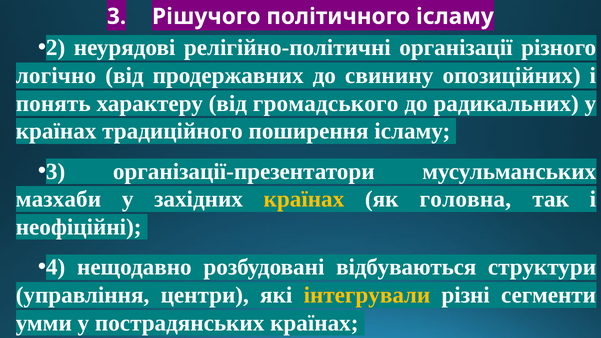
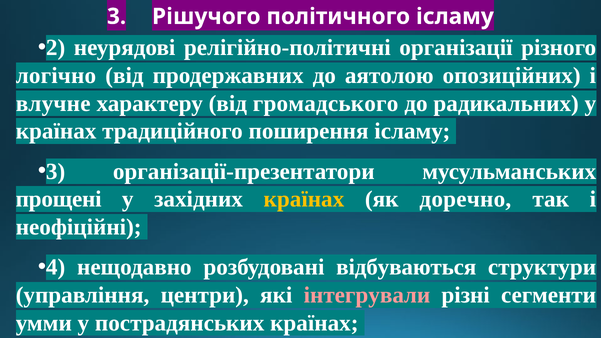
свинину: свинину -> аятолою
понять: понять -> влучне
мазхаби: мазхаби -> прощені
головна: головна -> доречно
інтегрували colour: yellow -> pink
